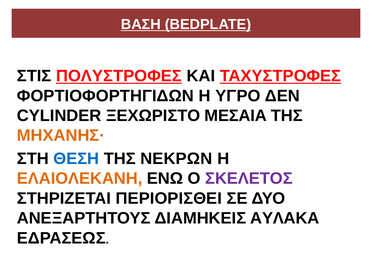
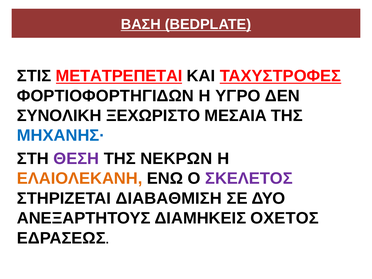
ΠΟΛΥΣΤΡΟΦΕΣ: ΠΟΛΥΣΤΡΟΦΕΣ -> ΜΕΤΑΤΡΕΠΕΤΑΙ
CYLINDER: CYLINDER -> ΣΥΝΟΛΙΚΗ
ΜΗΧΑΝΗΣ· colour: orange -> blue
ΘΕΣΗ colour: blue -> purple
ΠΕΡΙΟΡΙΣΘΕΙ: ΠΕΡΙΟΡΙΣΘΕΙ -> ΔΙΑΒΑΘΜΙΣΗ
ΑΥΛΑΚΑ: ΑΥΛΑΚΑ -> ΟΧΕΤΟΣ
